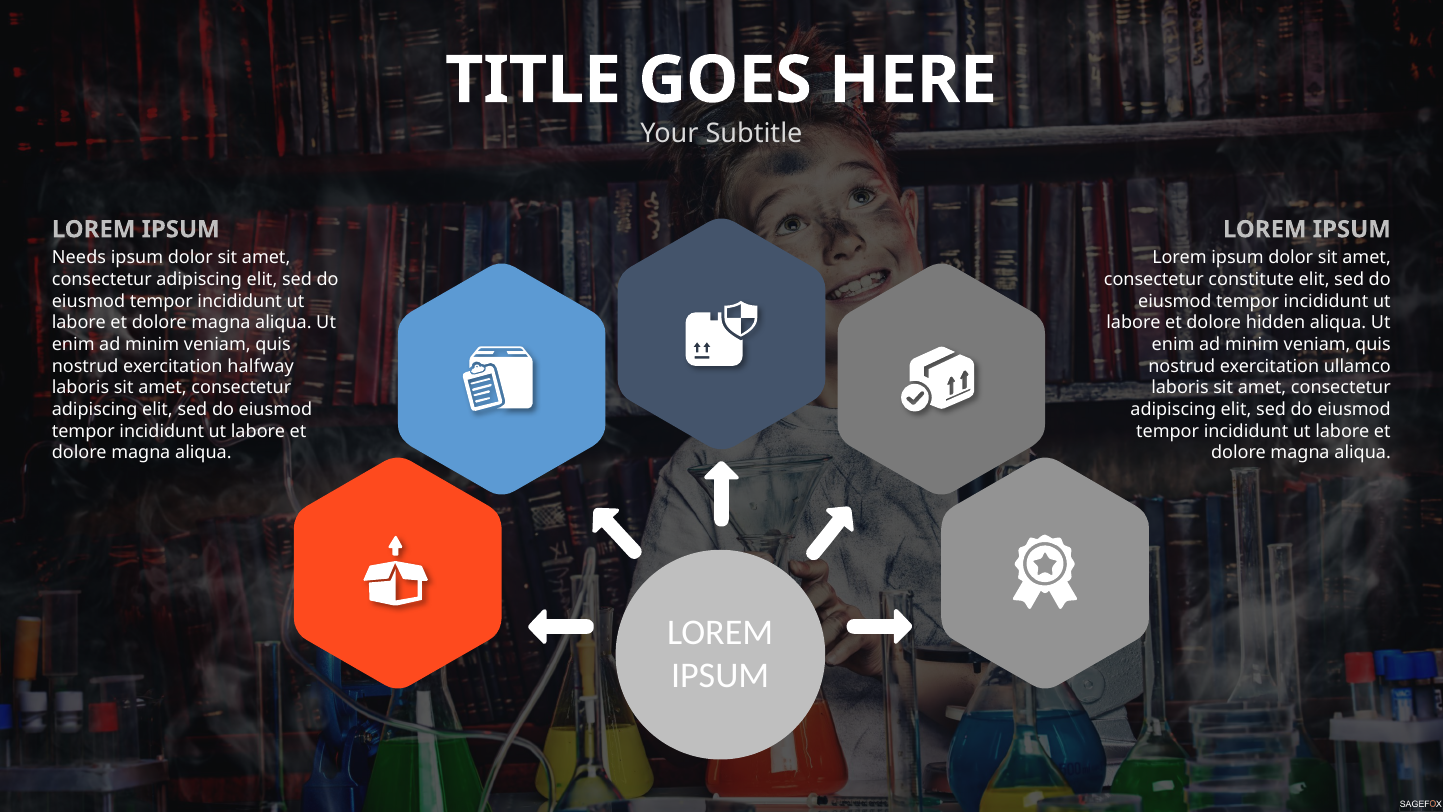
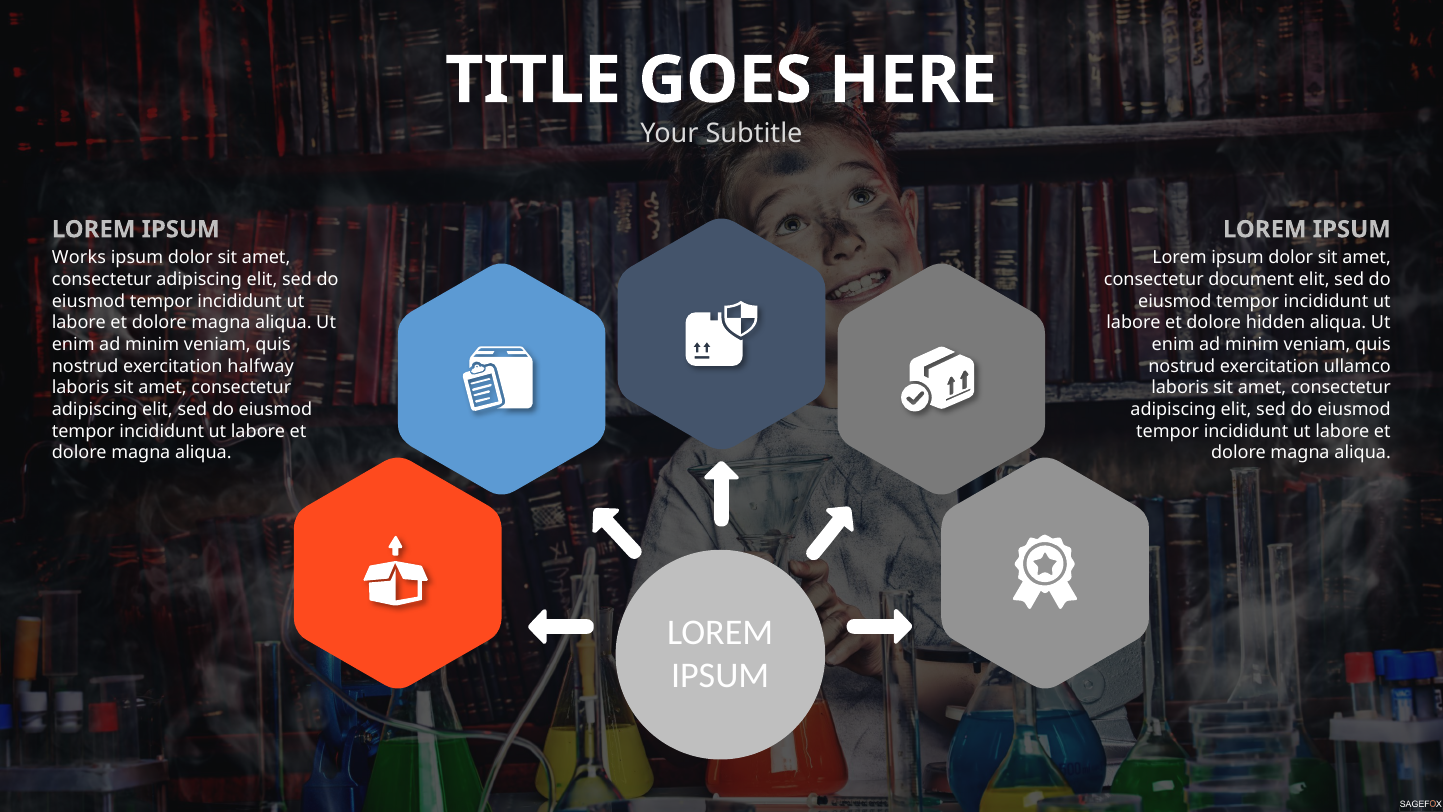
Needs: Needs -> Works
constitute: constitute -> document
